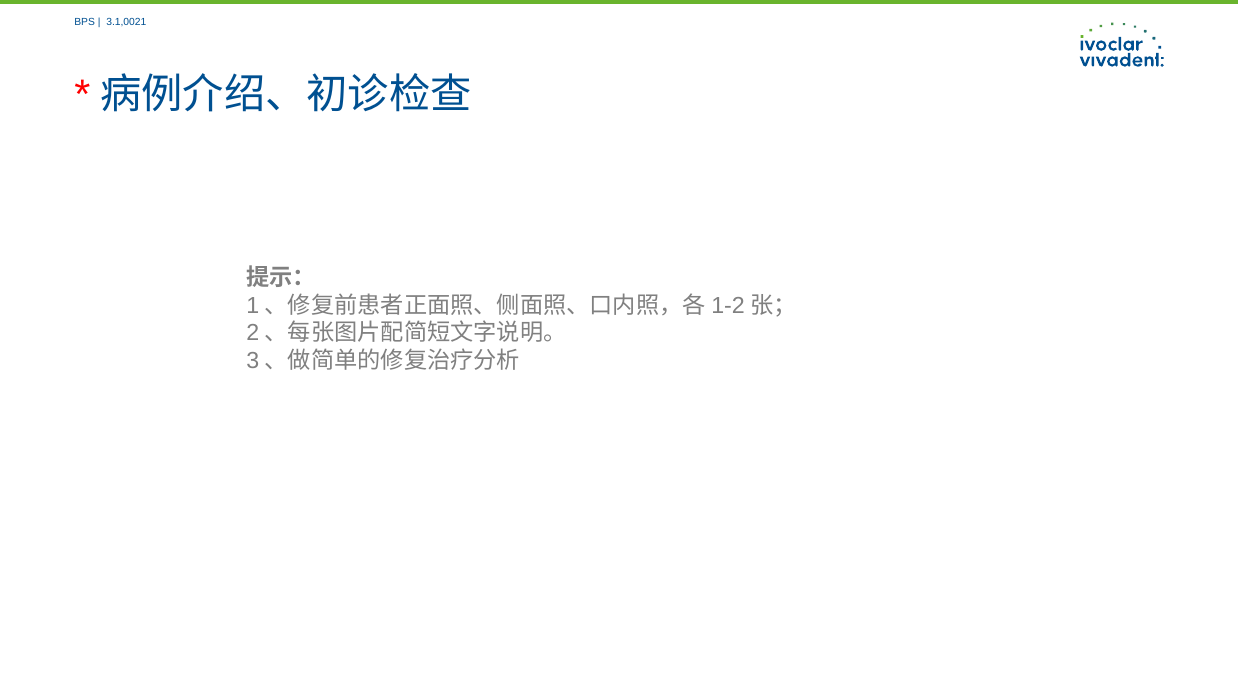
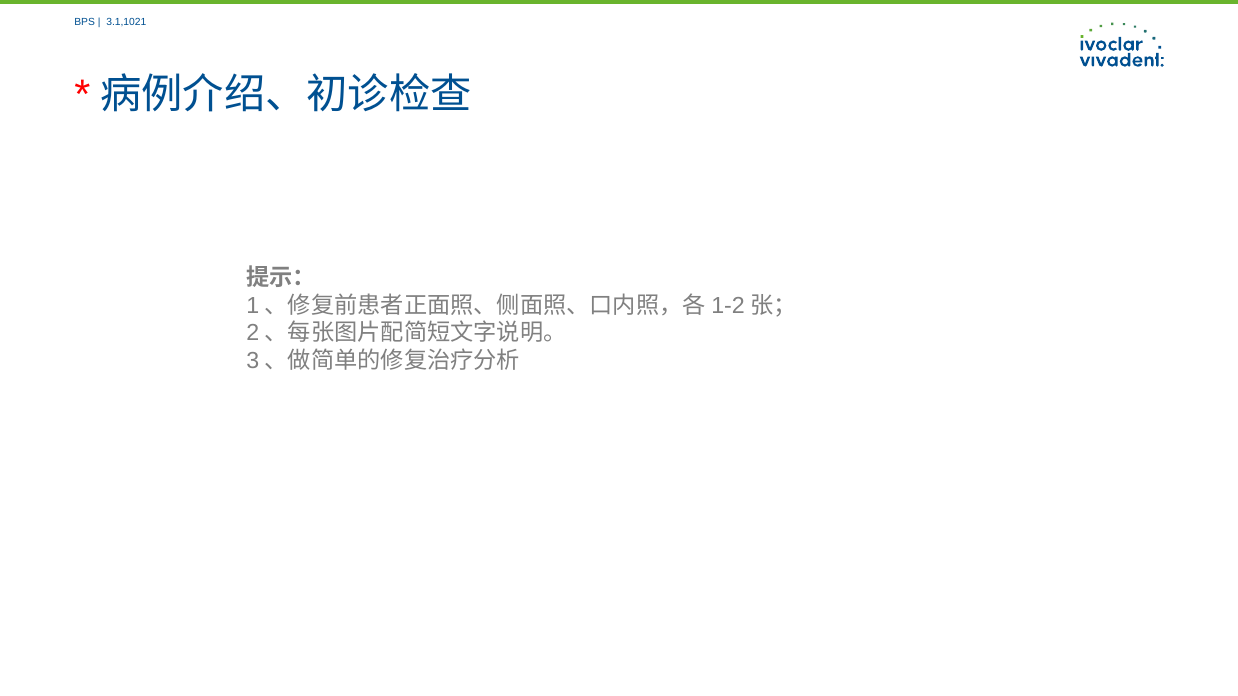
3.1,0021: 3.1,0021 -> 3.1,1021
